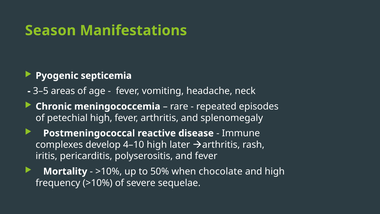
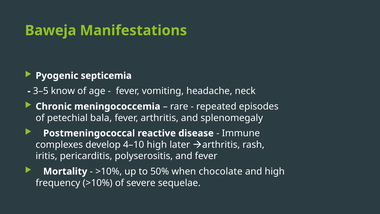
Season: Season -> Baweja
areas: areas -> know
petechial high: high -> bala
